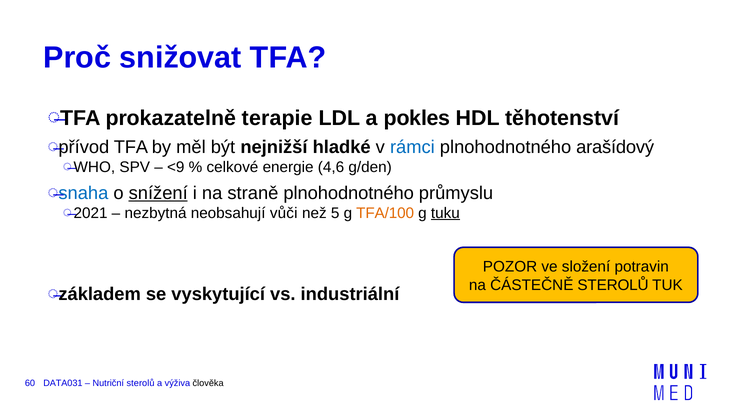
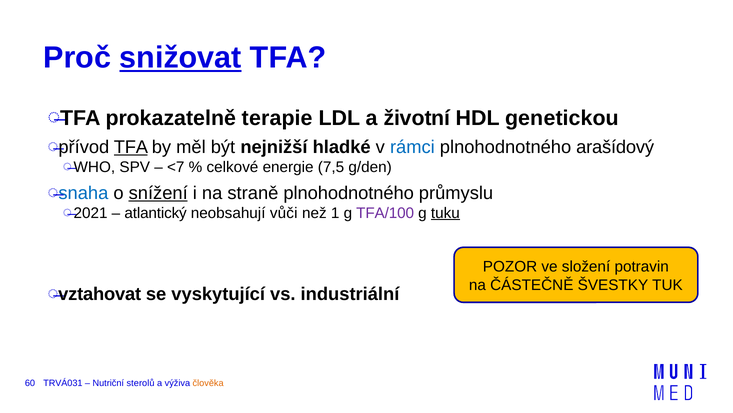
snižovat underline: none -> present
pokles: pokles -> životní
těhotenství: těhotenství -> genetickou
TFA at (131, 147) underline: none -> present
<9: <9 -> <7
4,6: 4,6 -> 7,5
nezbytná: nezbytná -> atlantický
5: 5 -> 1
TFA/100 colour: orange -> purple
ČÁSTEČNĚ STEROLŮ: STEROLŮ -> ŠVESTKY
základem: základem -> vztahovat
DATA031: DATA031 -> TRVÁ031
člověka colour: black -> orange
